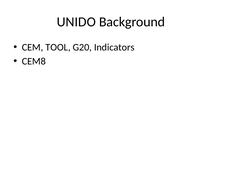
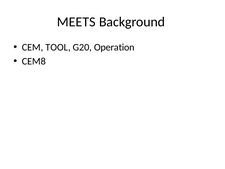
UNIDO: UNIDO -> MEETS
Indicators: Indicators -> Operation
